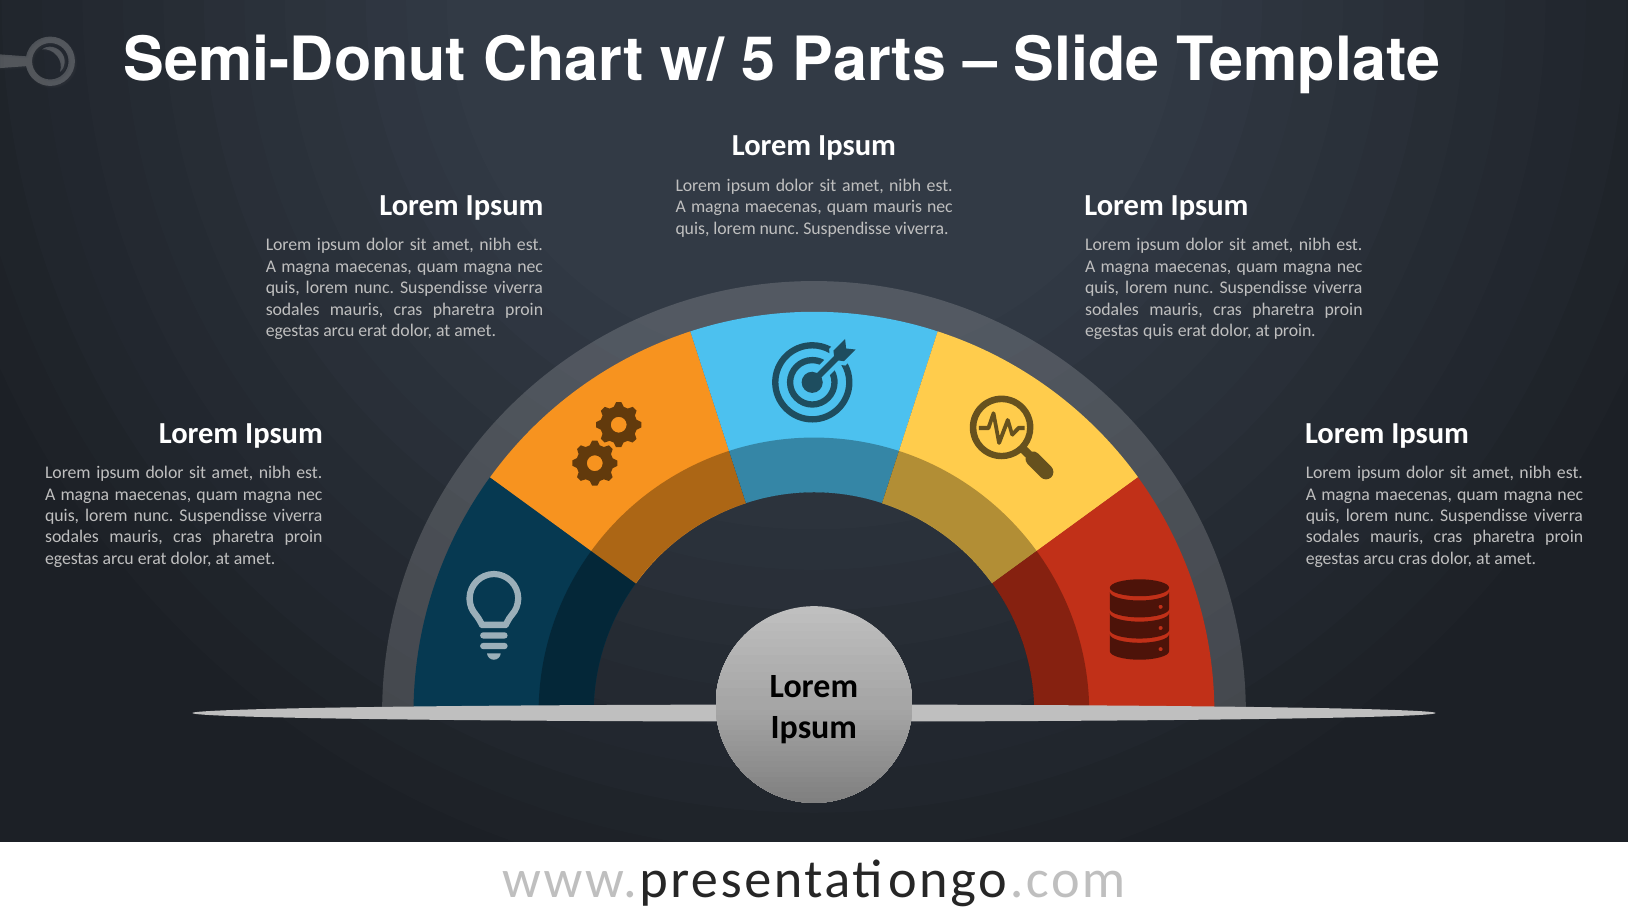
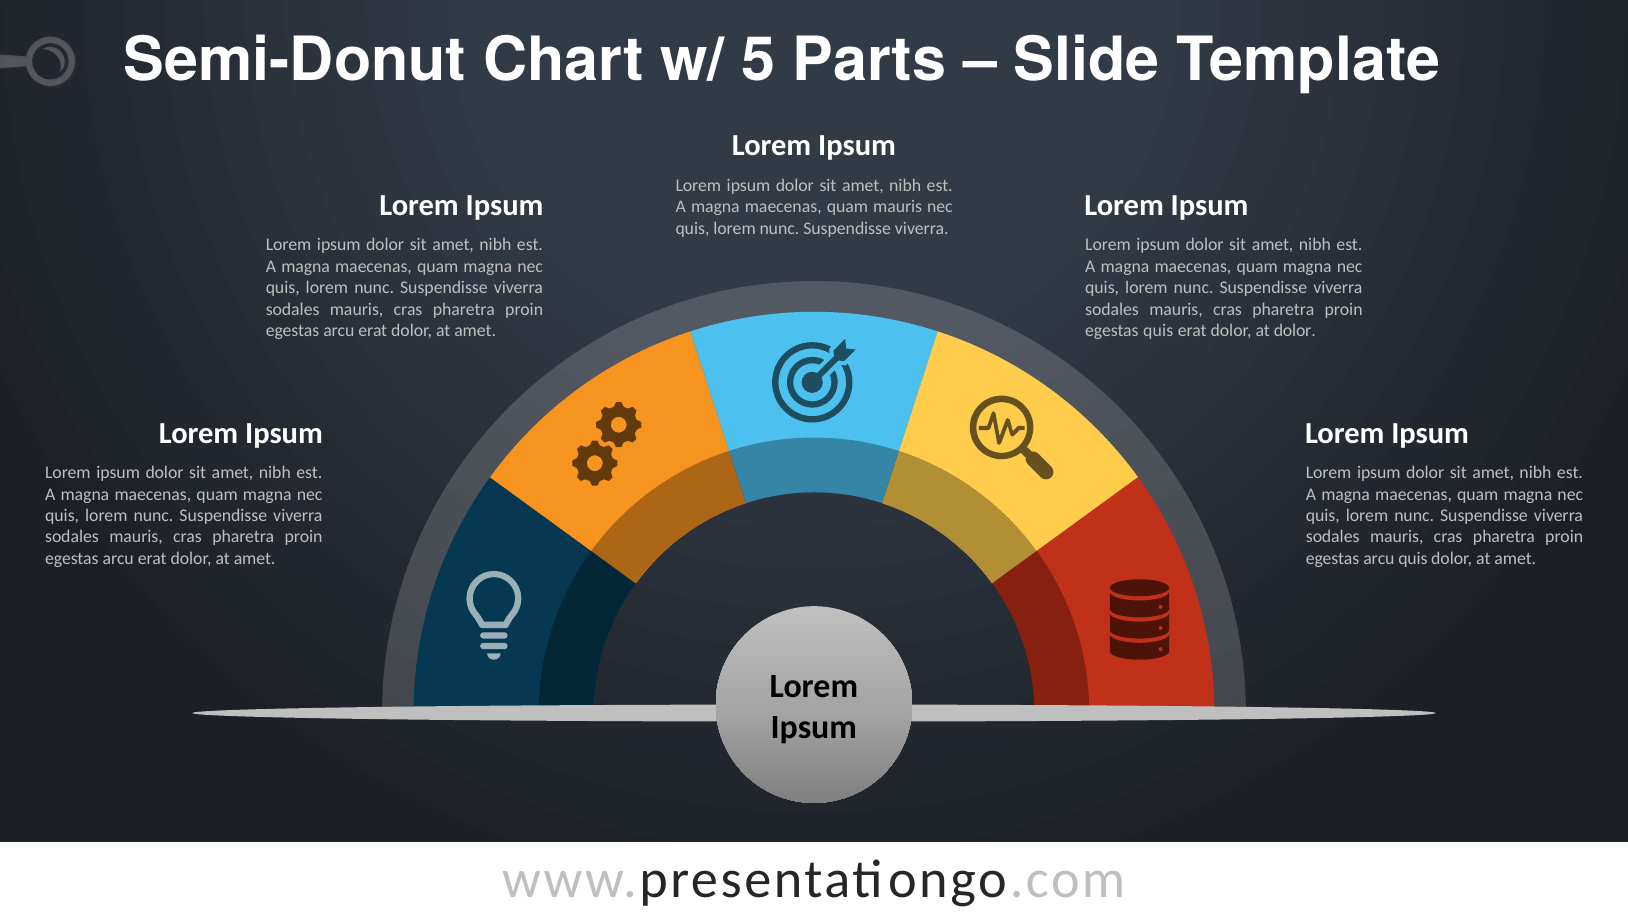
at proin: proin -> dolor
arcu cras: cras -> quis
